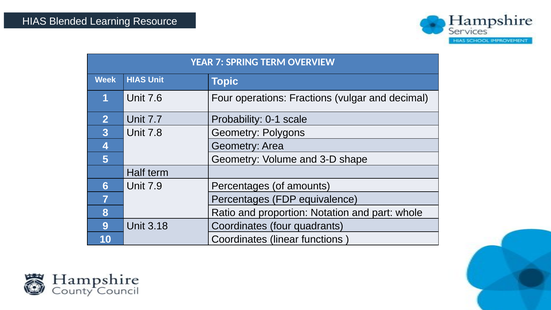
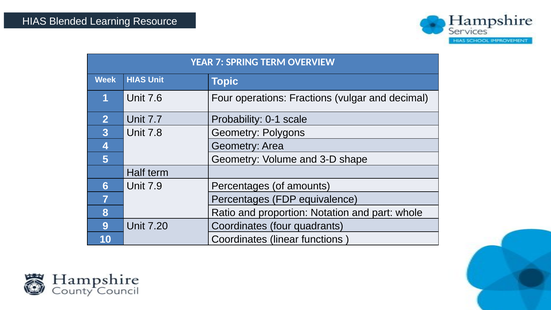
3.18: 3.18 -> 7.20
